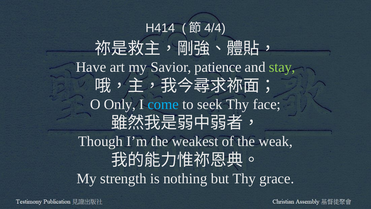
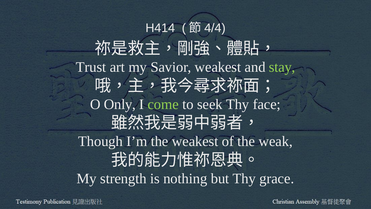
Have: Have -> Trust
Savior patience: patience -> weakest
come colour: light blue -> light green
